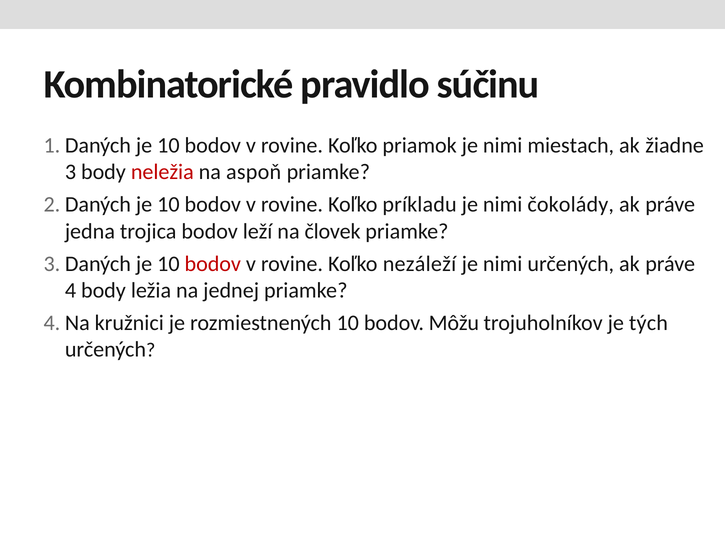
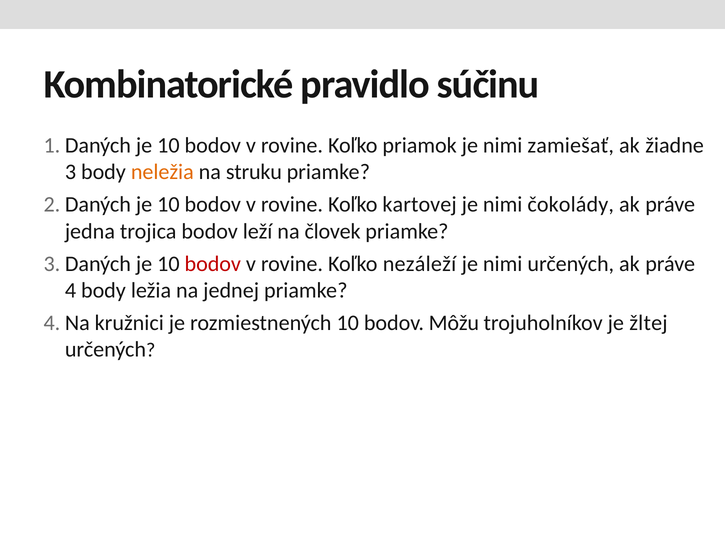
miestach: miestach -> zamiešať
neležia colour: red -> orange
aspoň: aspoň -> struku
príkladu: príkladu -> kartovej
tých: tých -> žltej
